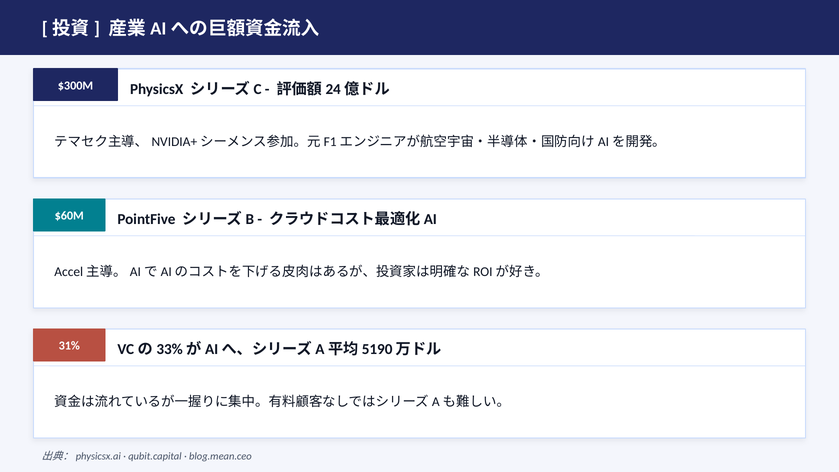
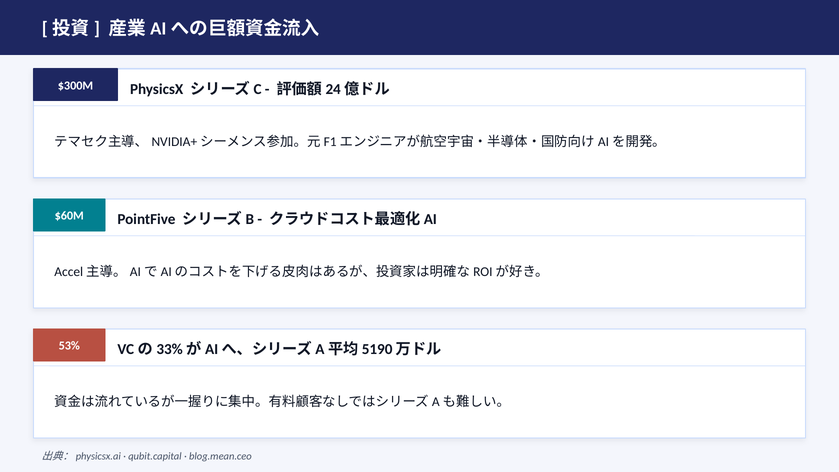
31%: 31% -> 53%
